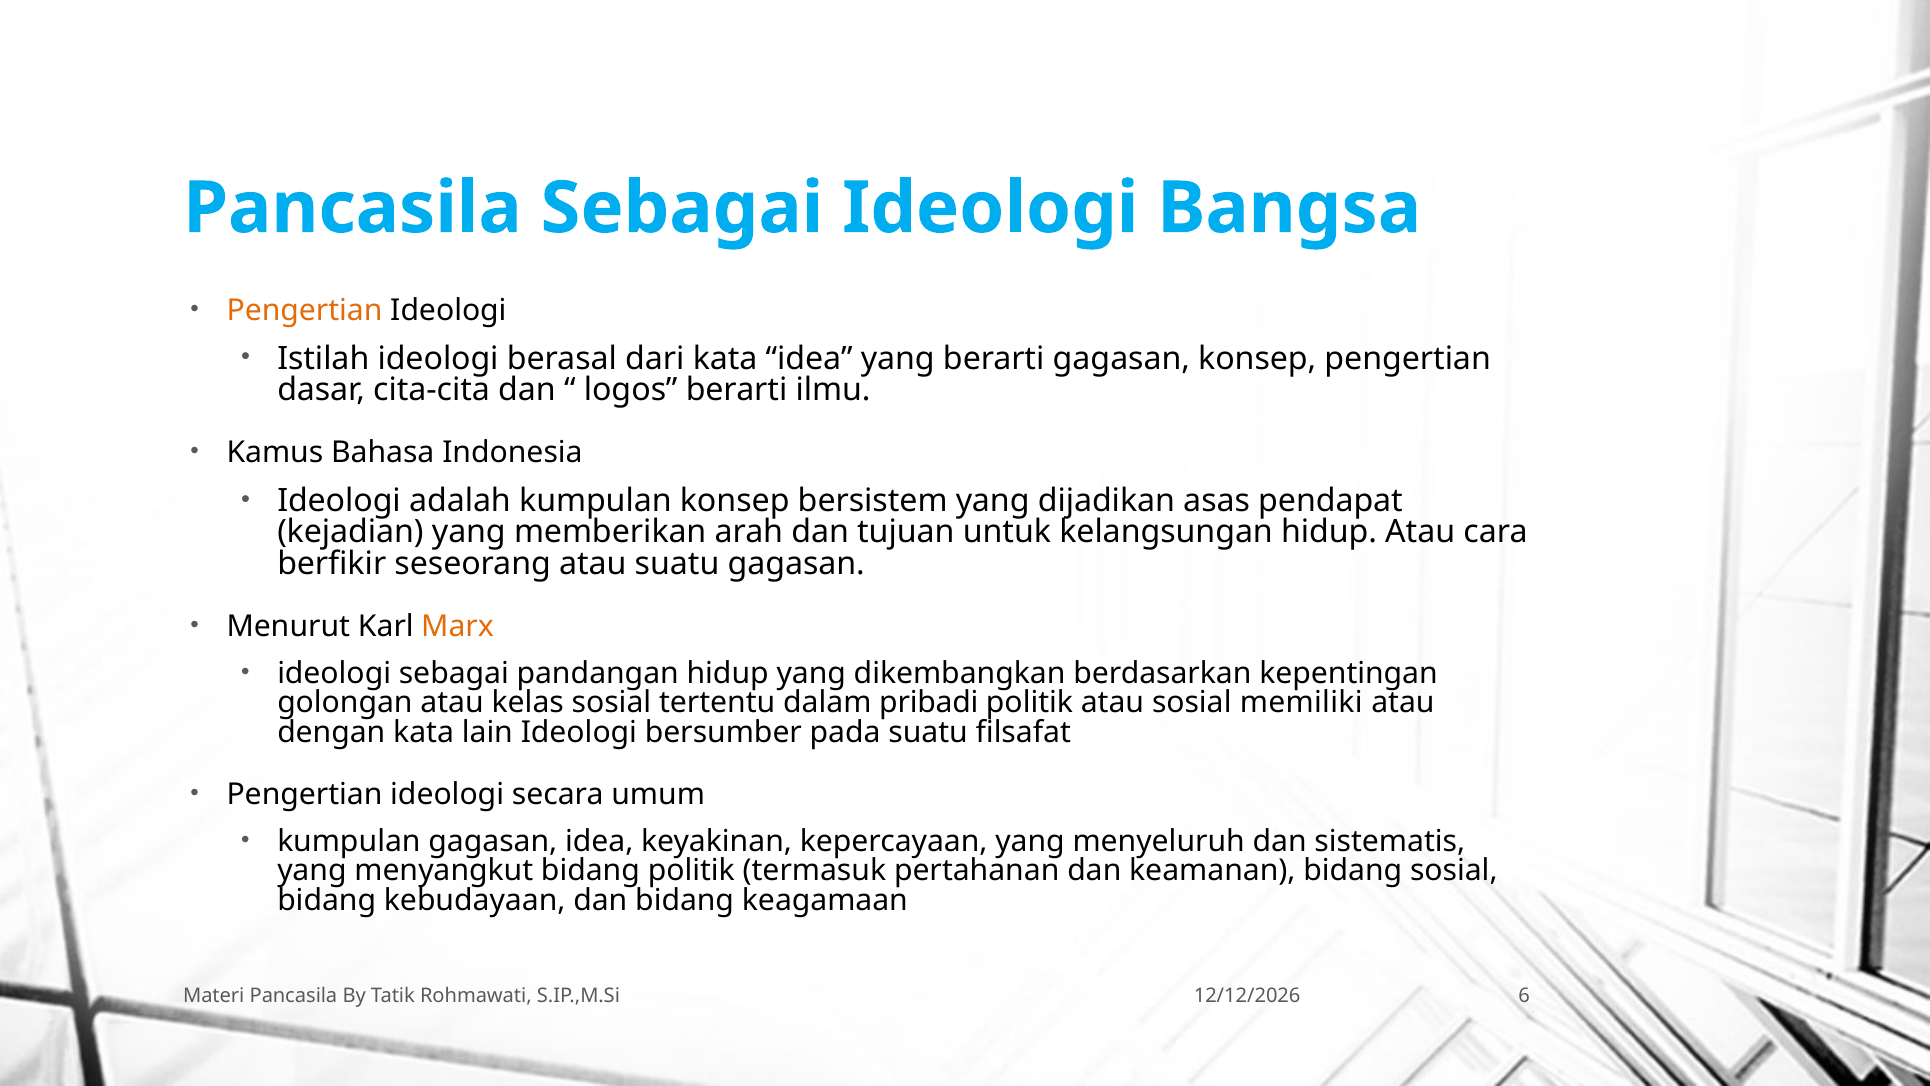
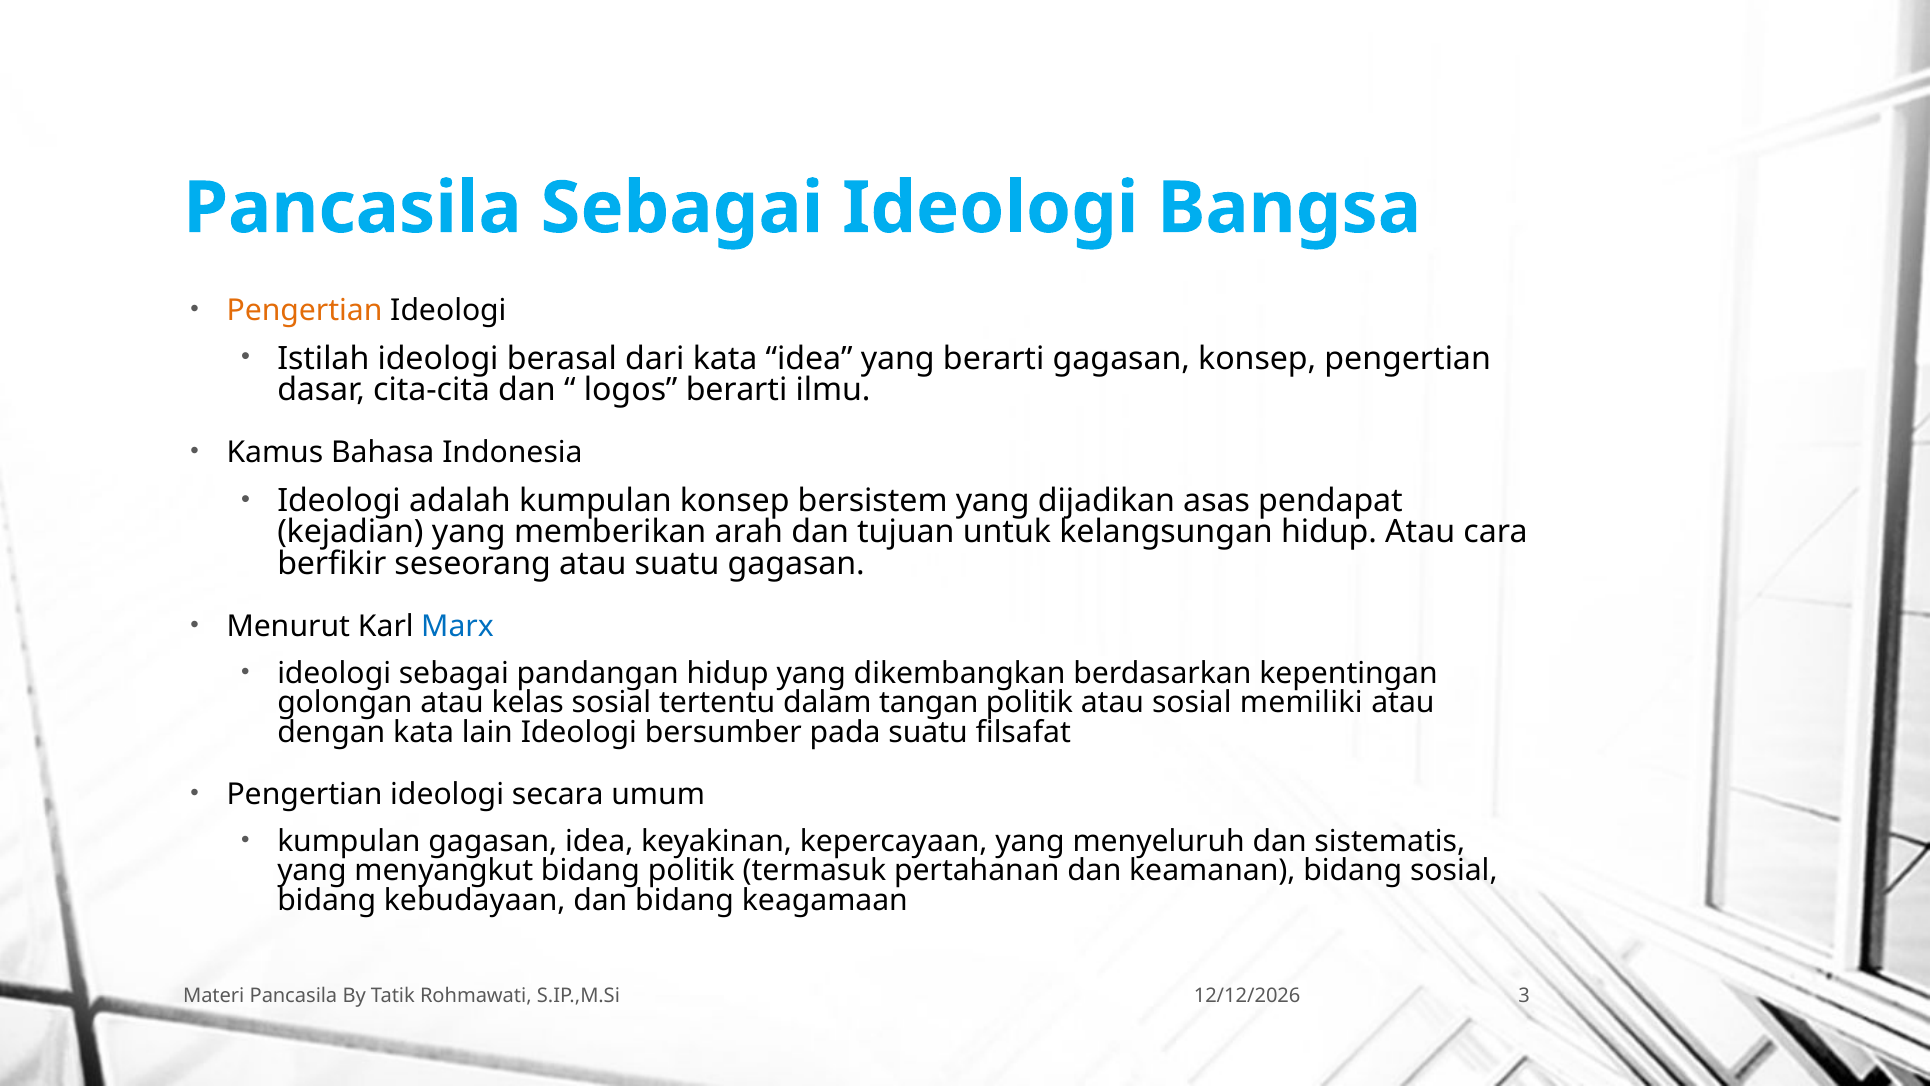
Marx colour: orange -> blue
pribadi: pribadi -> tangan
6: 6 -> 3
